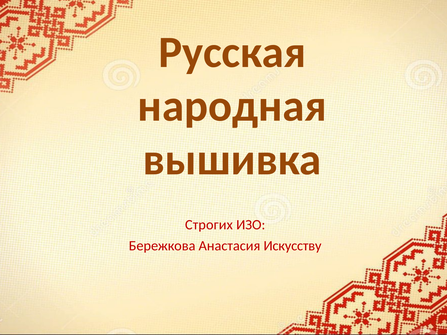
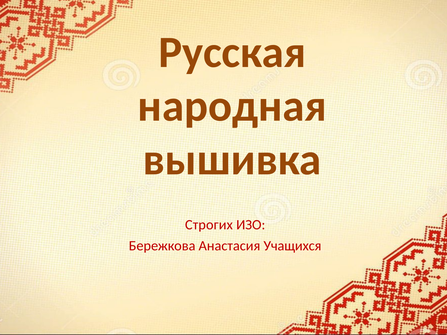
Искусству: Искусству -> Учащихся
